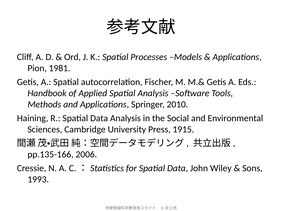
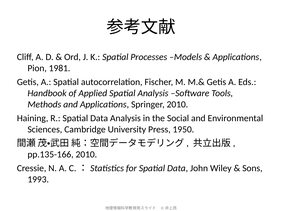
1915: 1915 -> 1950
pp.135-166 2006: 2006 -> 2010
